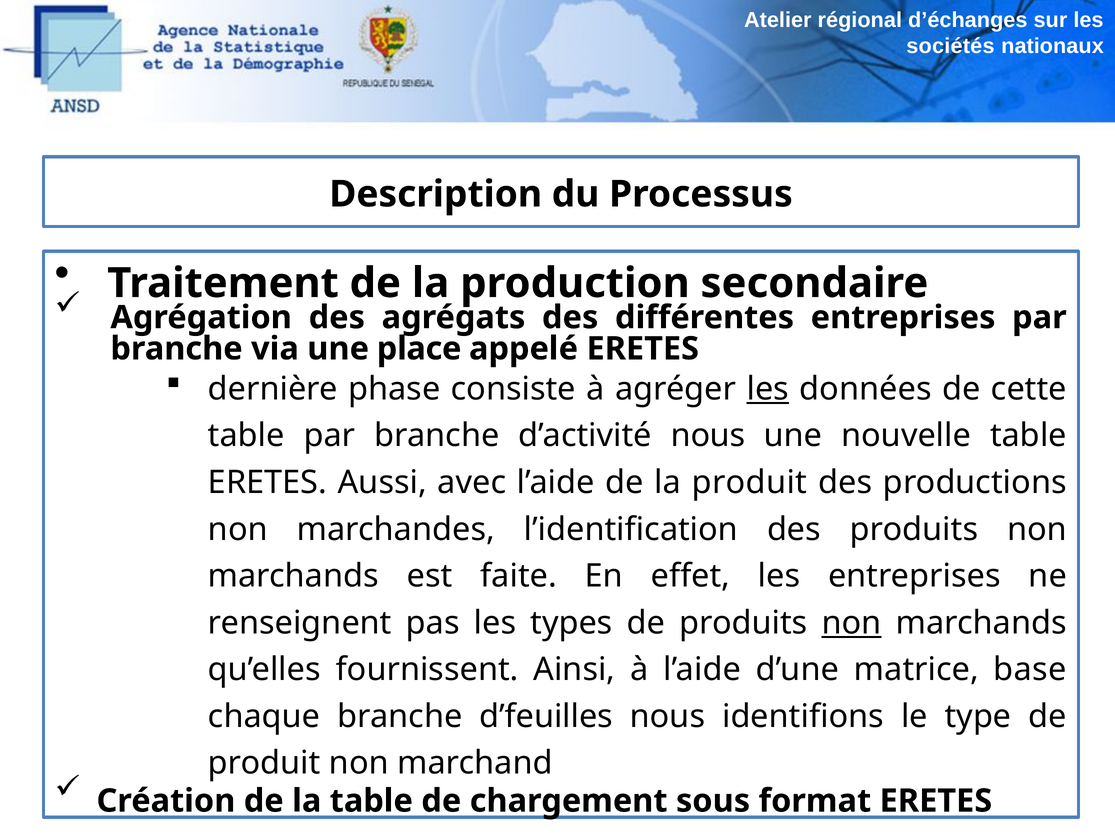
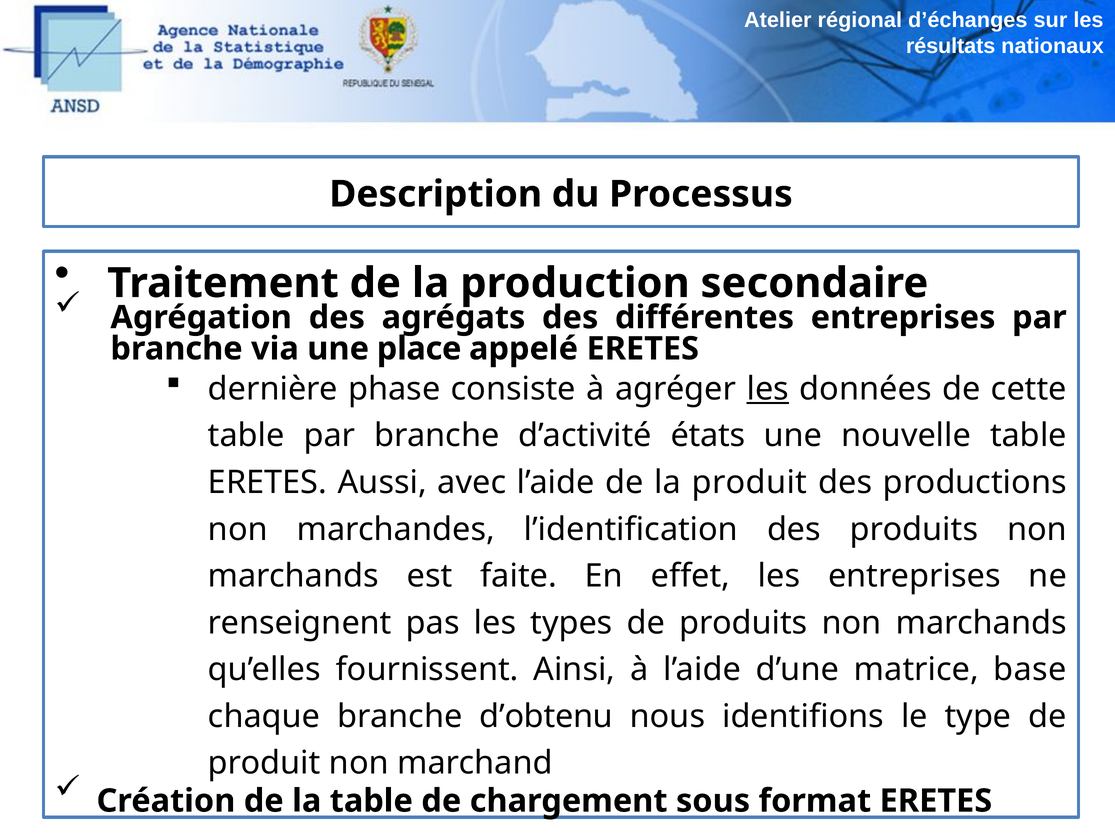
sociétés: sociétés -> résultats
d’activité nous: nous -> états
non at (852, 623) underline: present -> none
d’feuilles: d’feuilles -> d’obtenu
